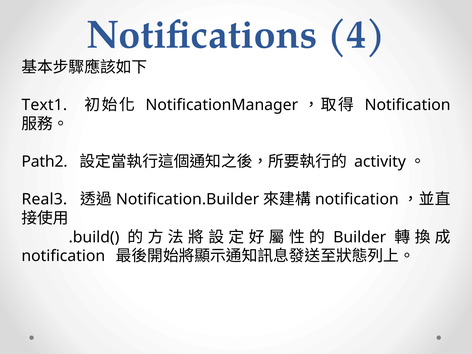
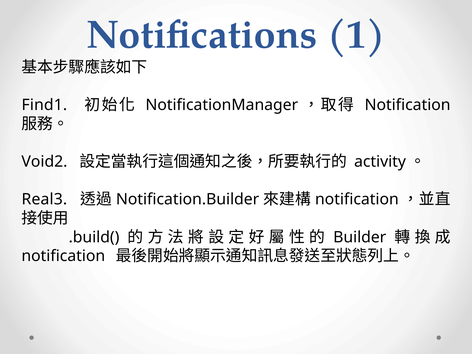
4: 4 -> 1
Text1: Text1 -> Find1
Path2: Path2 -> Void2
